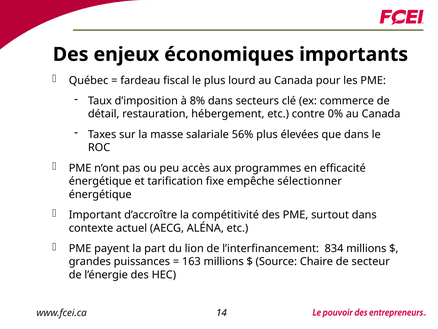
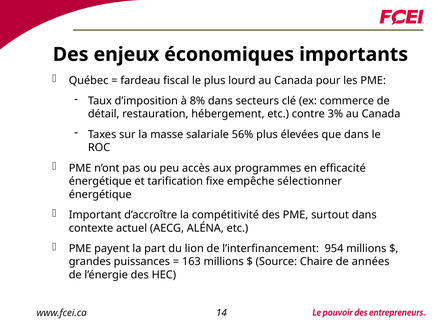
0%: 0% -> 3%
834: 834 -> 954
secteur: secteur -> années
